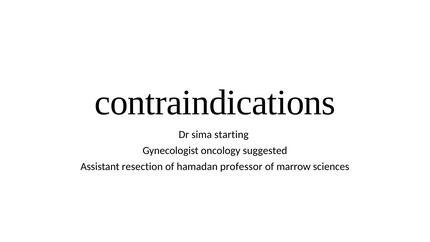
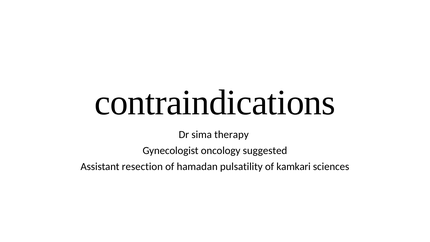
starting: starting -> therapy
professor: professor -> pulsatility
marrow: marrow -> kamkari
